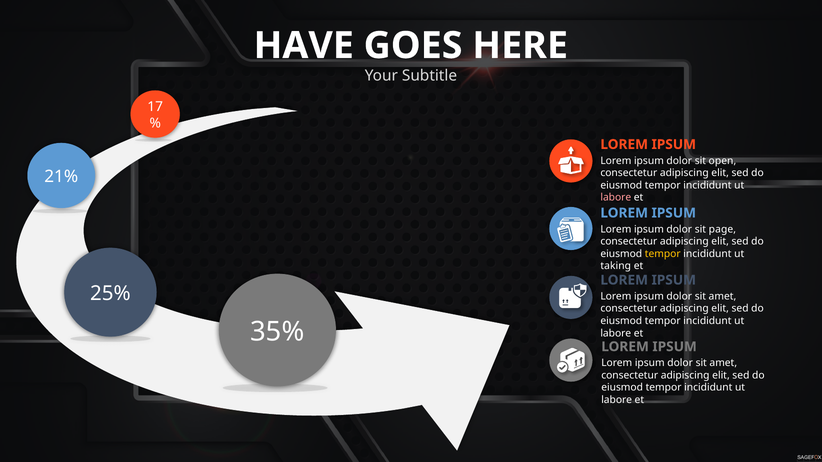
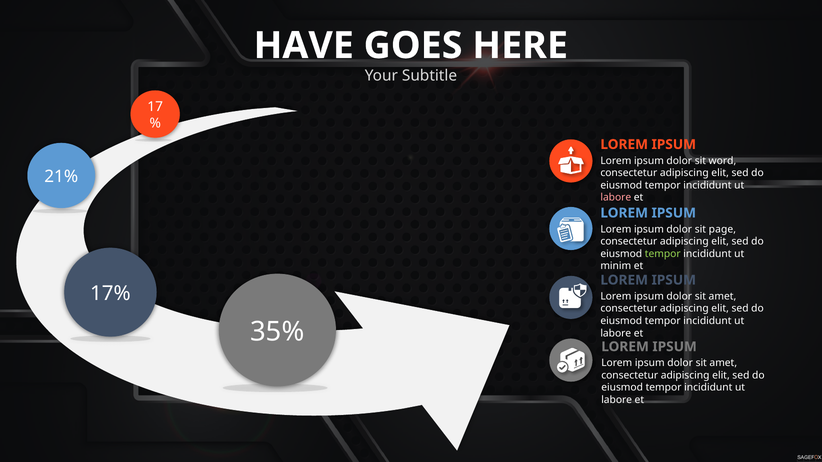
open: open -> word
tempor at (663, 254) colour: yellow -> light green
taking: taking -> minim
25%: 25% -> 17%
